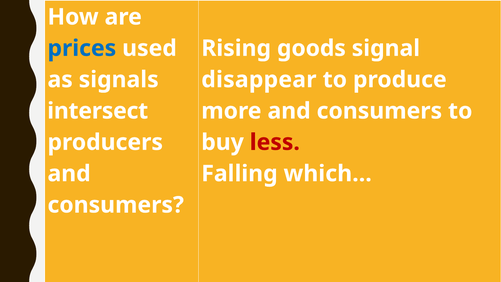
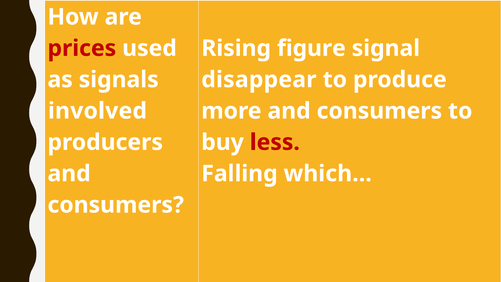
prices colour: blue -> red
goods: goods -> figure
intersect: intersect -> involved
